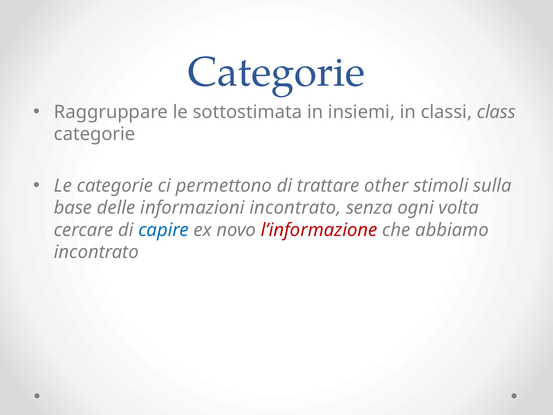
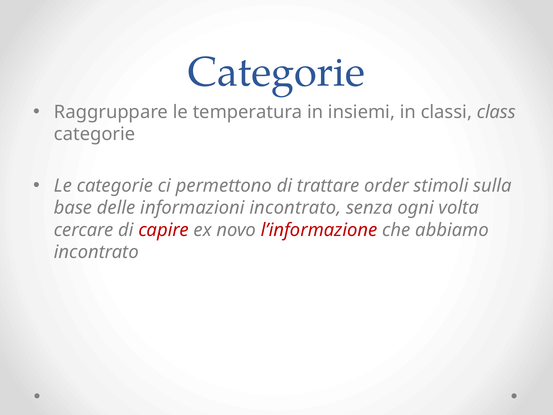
sottostimata: sottostimata -> temperatura
other: other -> order
capire colour: blue -> red
